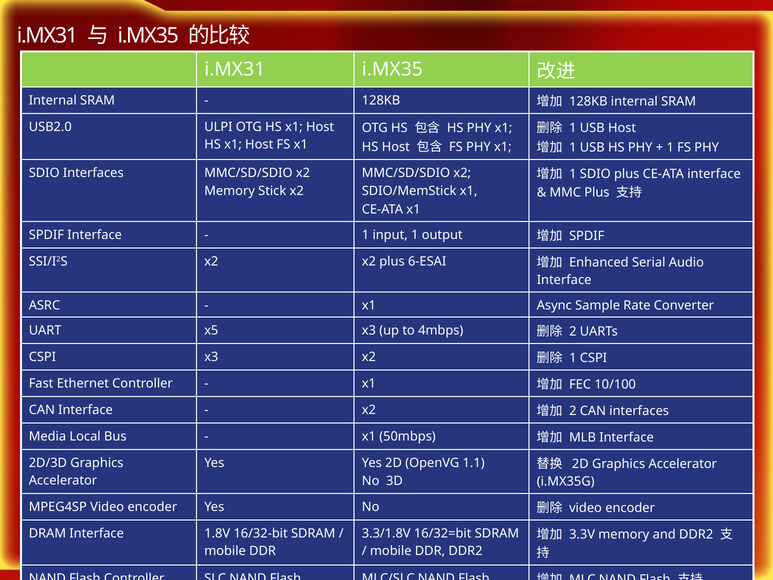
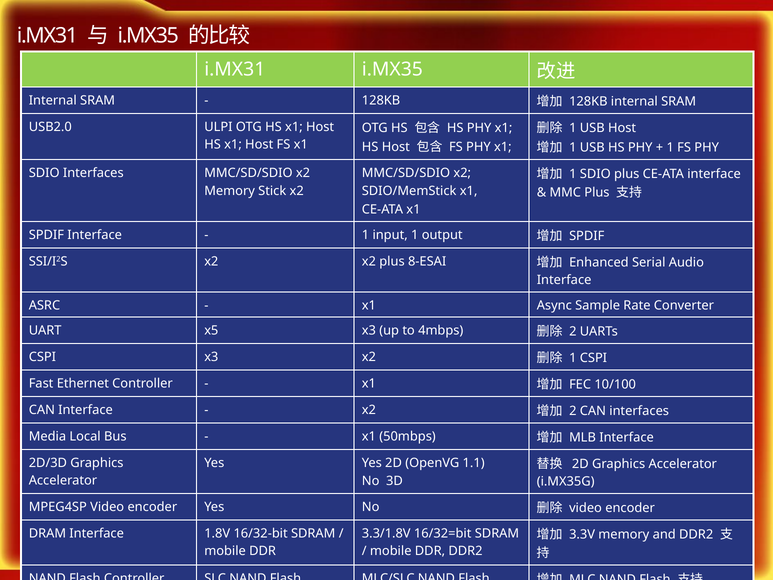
6-ESAI: 6-ESAI -> 8-ESAI
